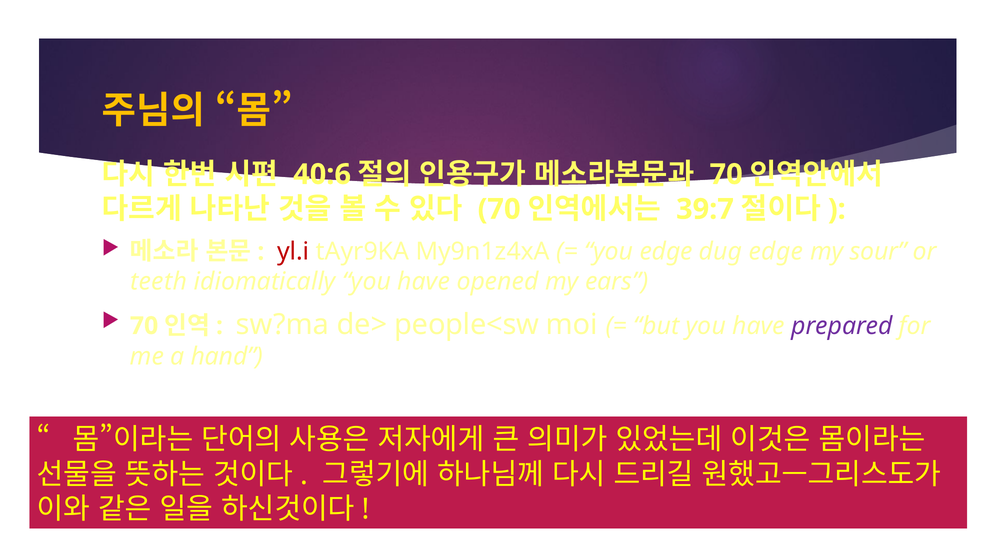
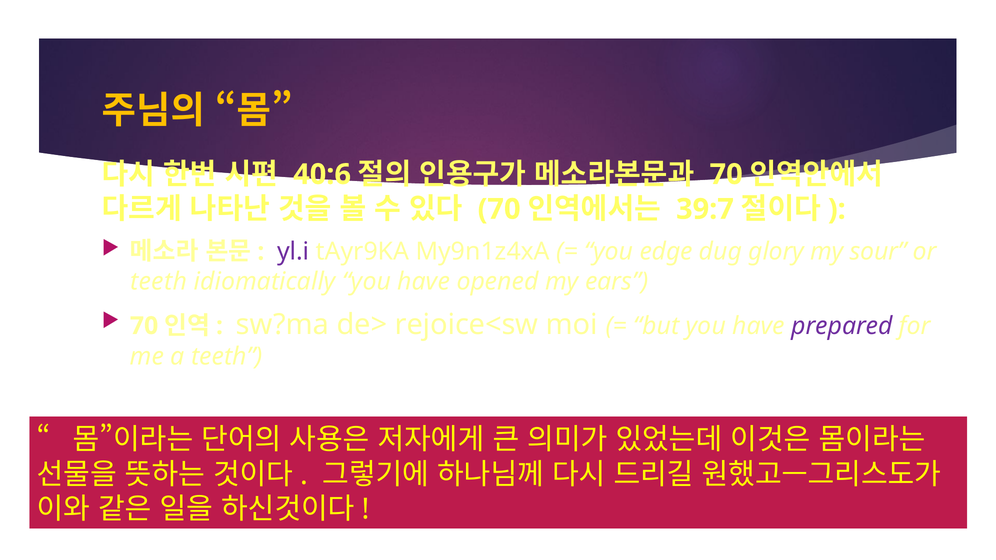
yl.i colour: red -> purple
dug edge: edge -> glory
people<sw: people<sw -> rejoice<sw
a hand: hand -> teeth
